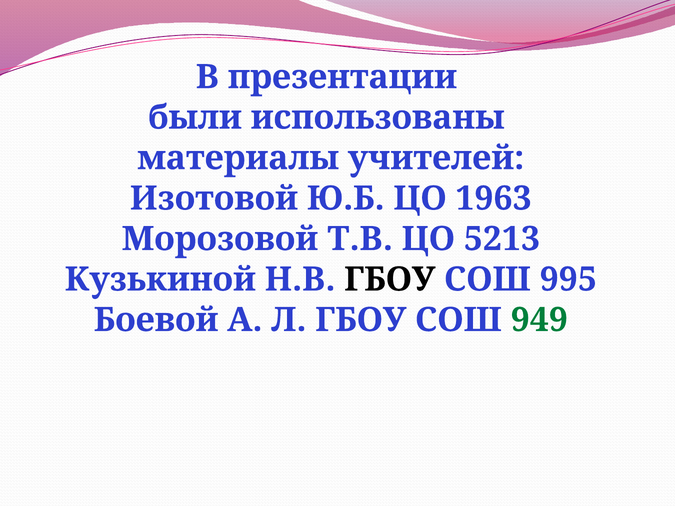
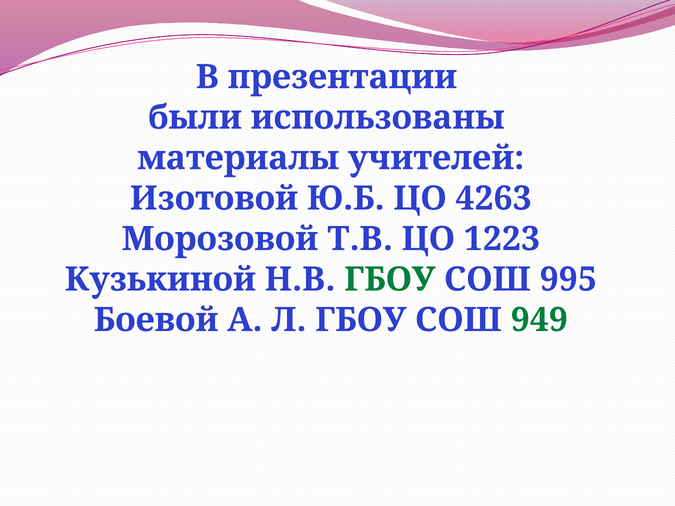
1963: 1963 -> 4263
5213: 5213 -> 1223
ГБОУ at (390, 280) colour: black -> green
